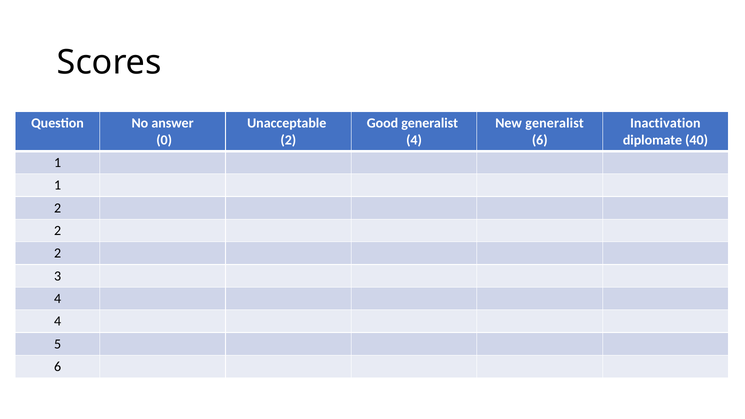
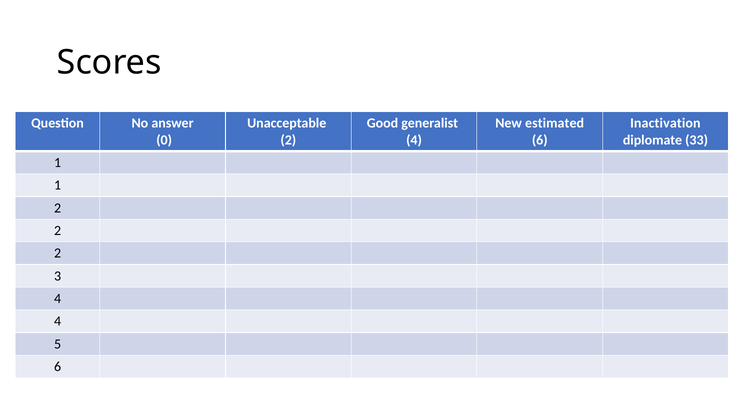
New generalist: generalist -> estimated
40: 40 -> 33
